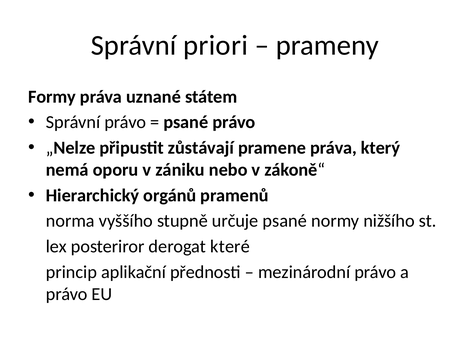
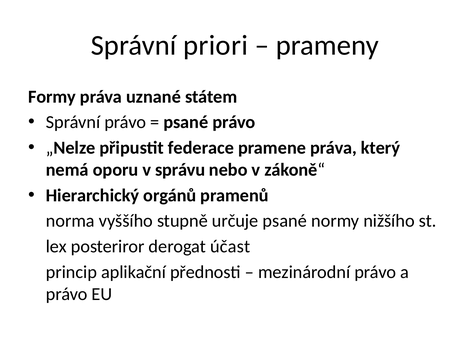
zůstávají: zůstávají -> federace
zániku: zániku -> správu
které: které -> účast
